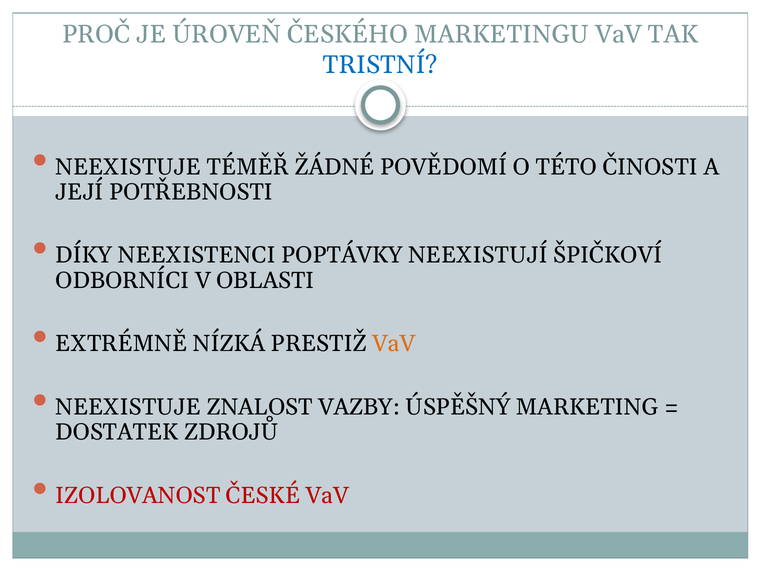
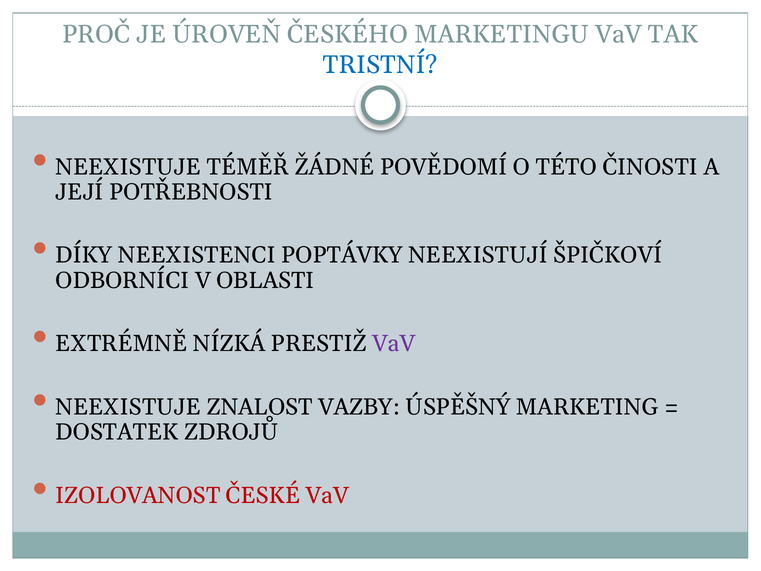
VaV at (394, 344) colour: orange -> purple
